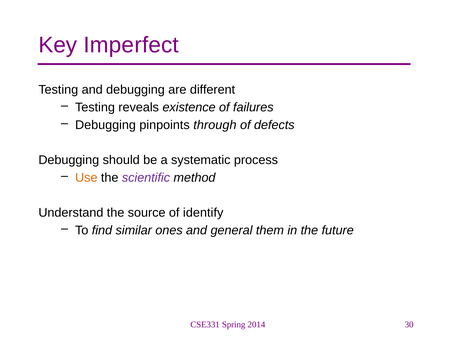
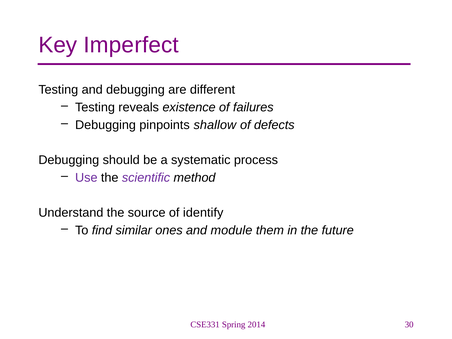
through: through -> shallow
Use colour: orange -> purple
general: general -> module
